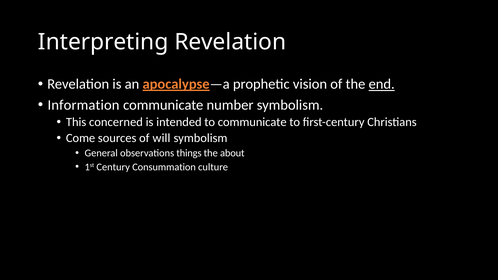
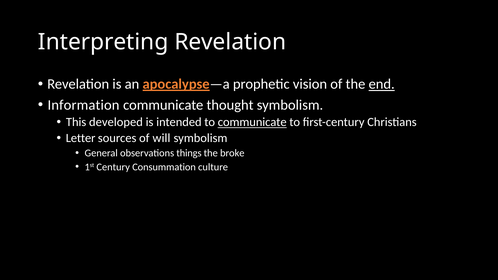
number: number -> thought
concerned: concerned -> developed
communicate at (252, 122) underline: none -> present
Come: Come -> Letter
about: about -> broke
